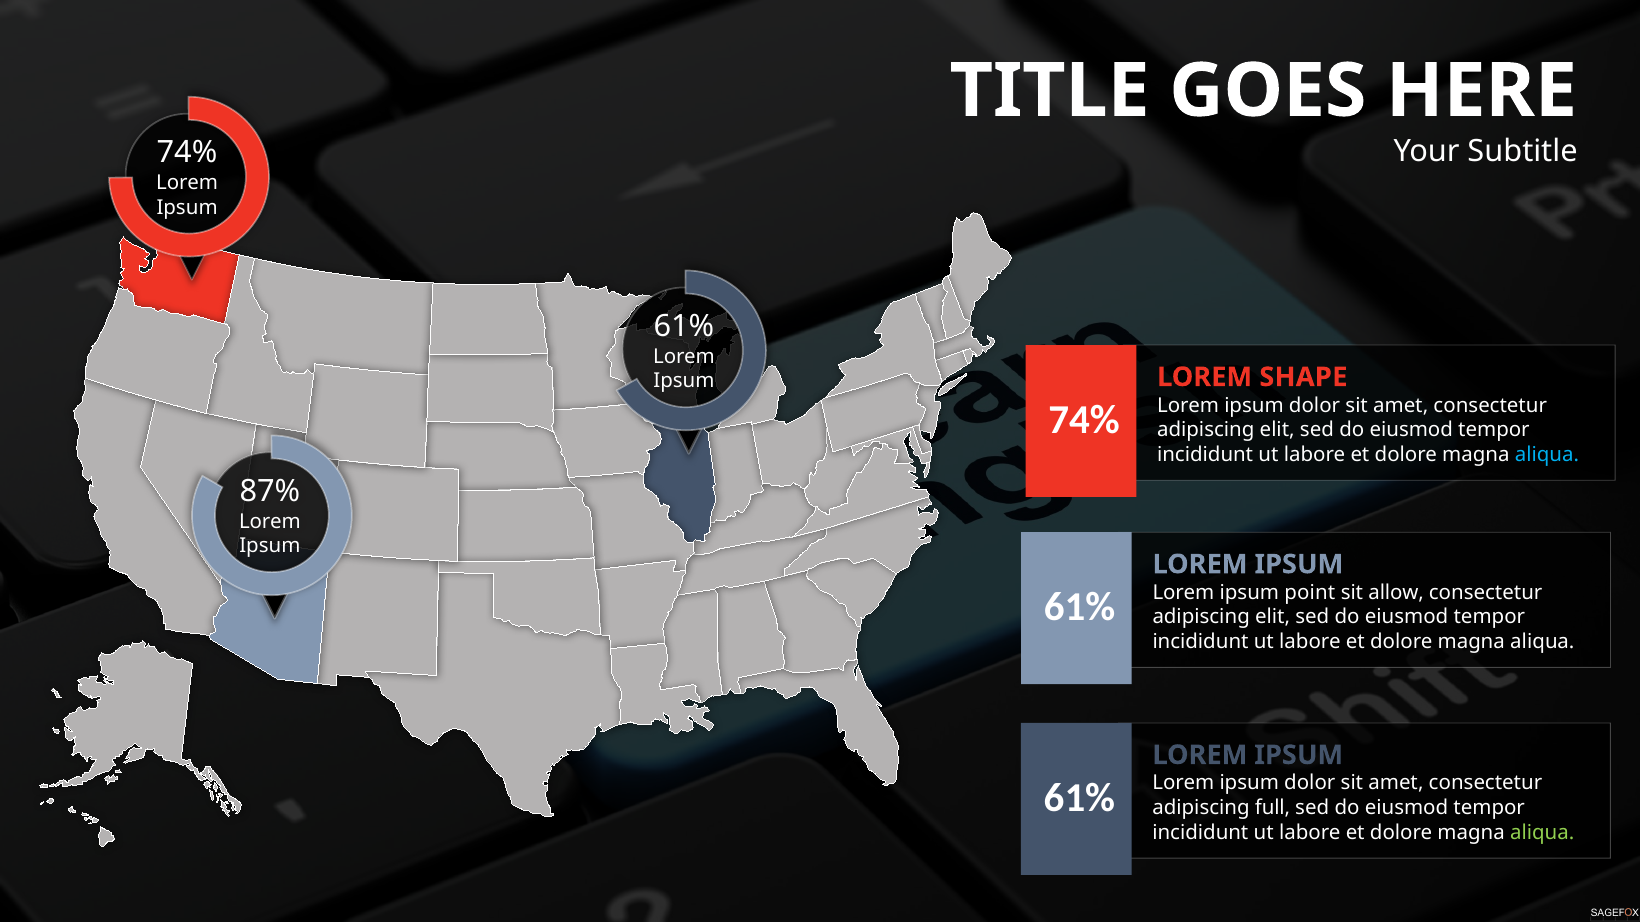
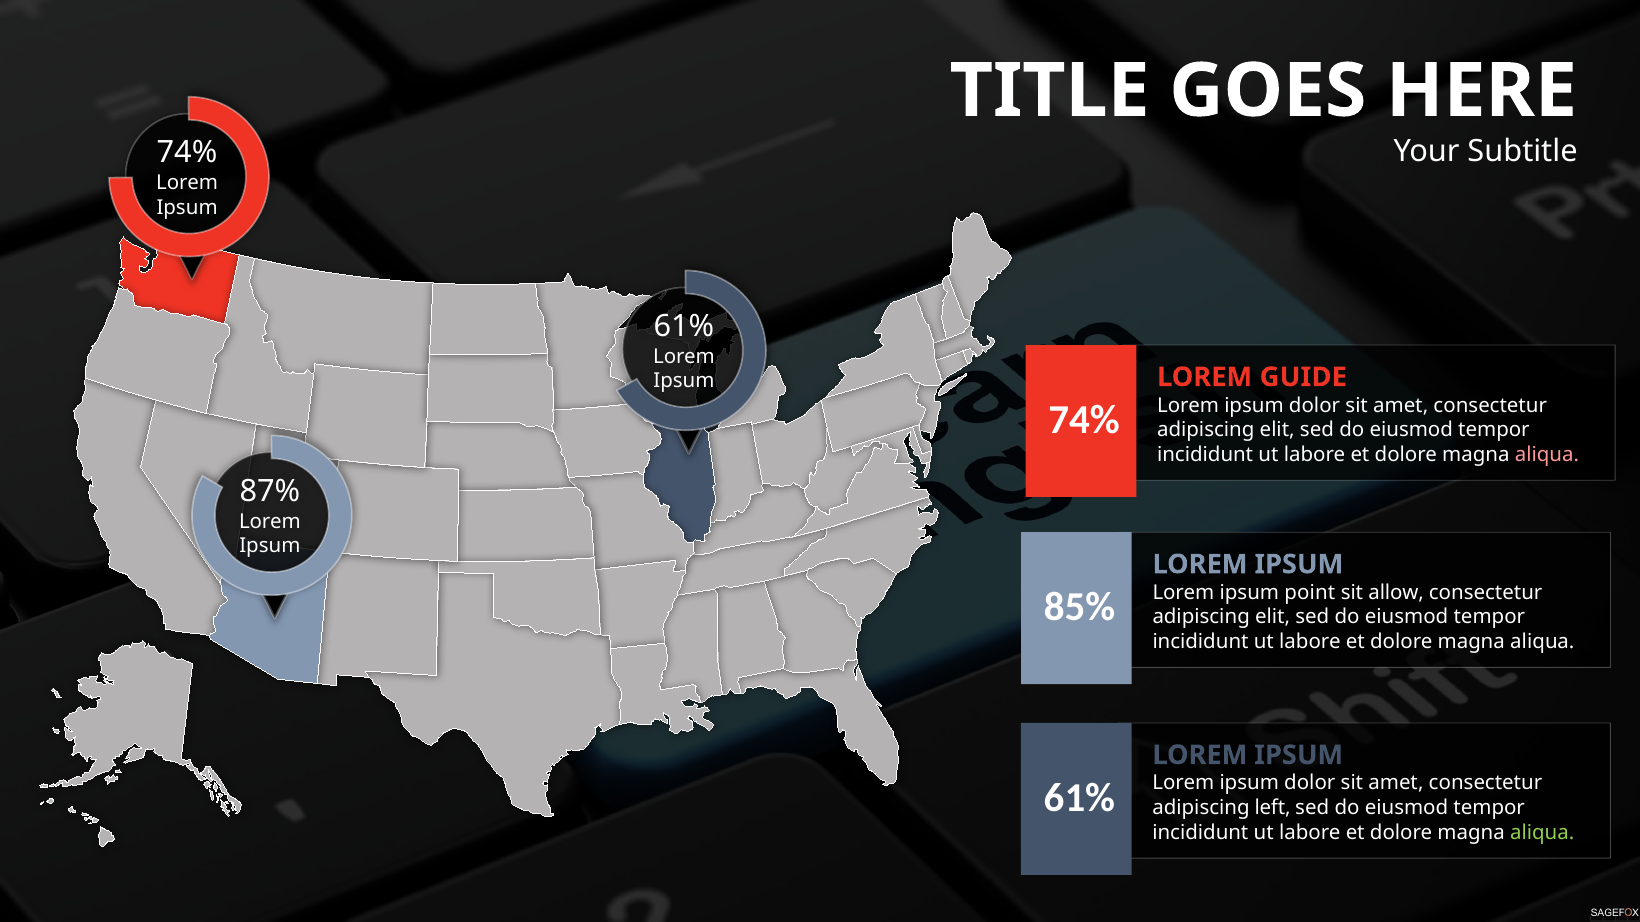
SHAPE: SHAPE -> GUIDE
aliqua at (1547, 455) colour: light blue -> pink
61% at (1080, 607): 61% -> 85%
full: full -> left
